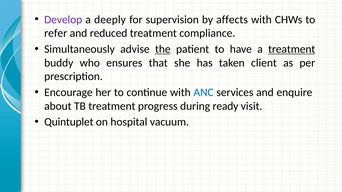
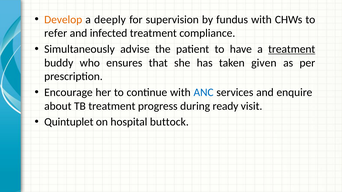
Develop colour: purple -> orange
affects: affects -> fundus
reduced: reduced -> infected
the underline: present -> none
client: client -> given
vacuum: vacuum -> buttock
